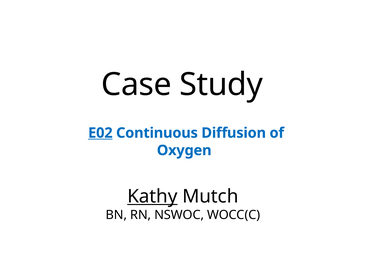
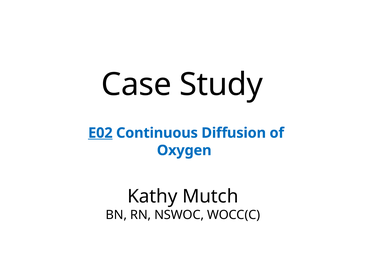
Kathy underline: present -> none
